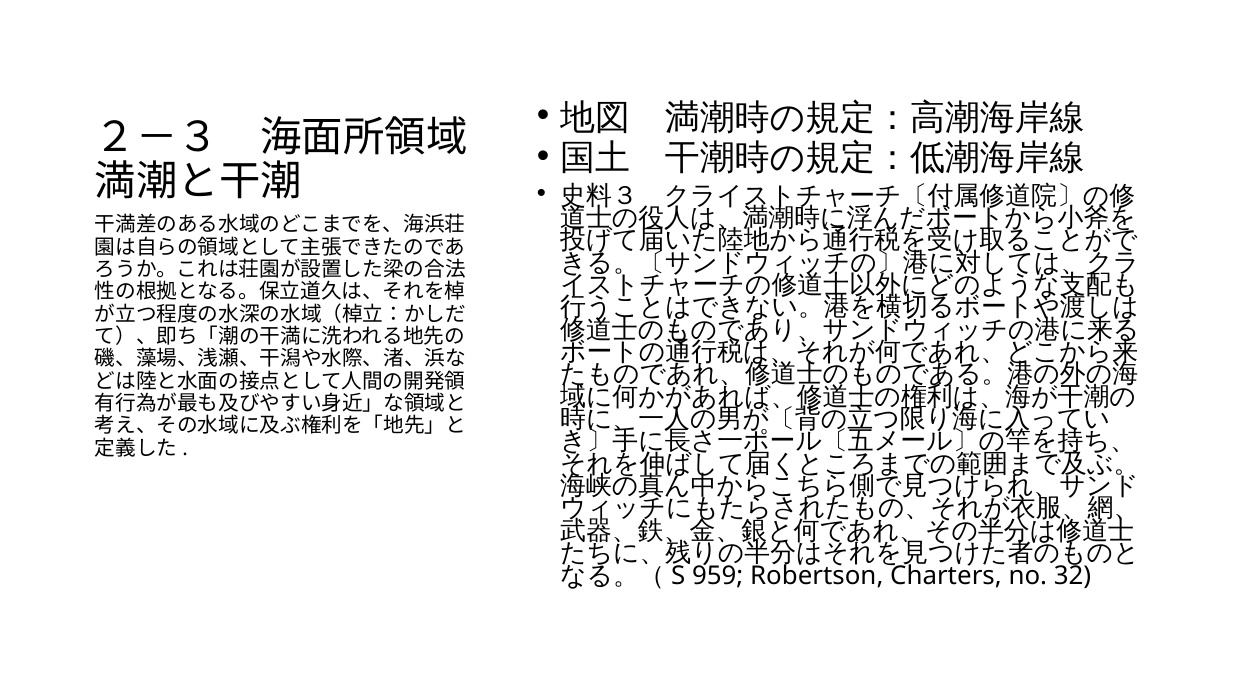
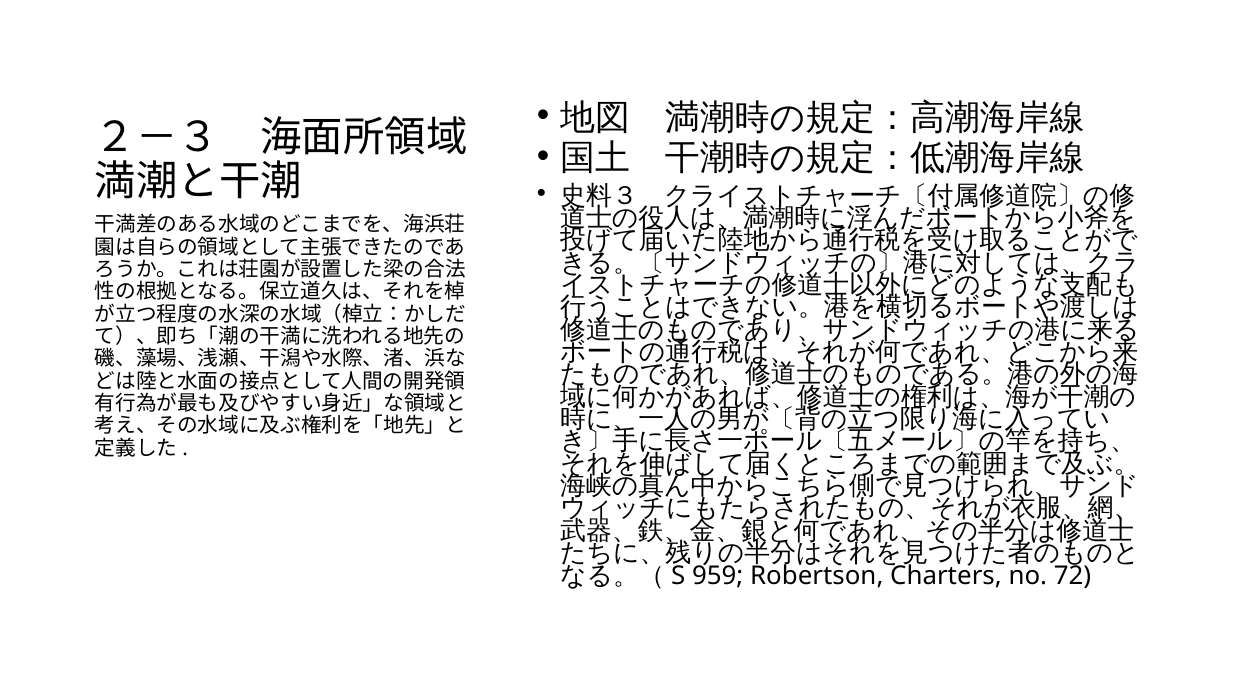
32: 32 -> 72
